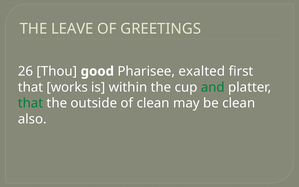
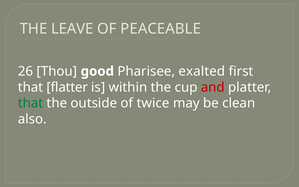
GREETINGS: GREETINGS -> PEACEABLE
works: works -> flatter
and colour: green -> red
of clean: clean -> twice
